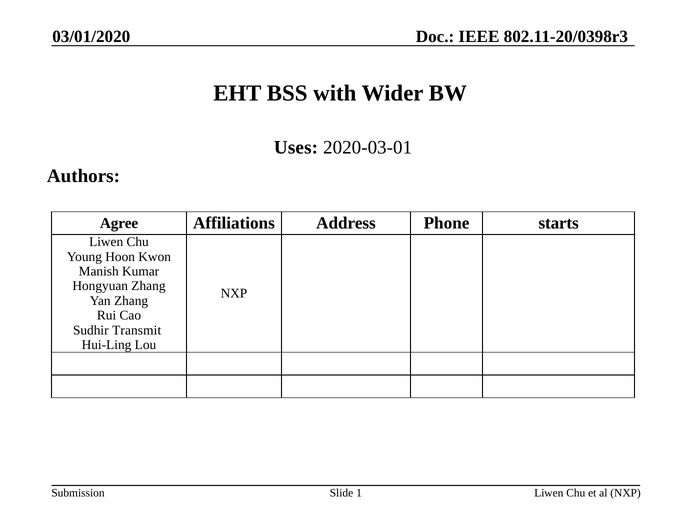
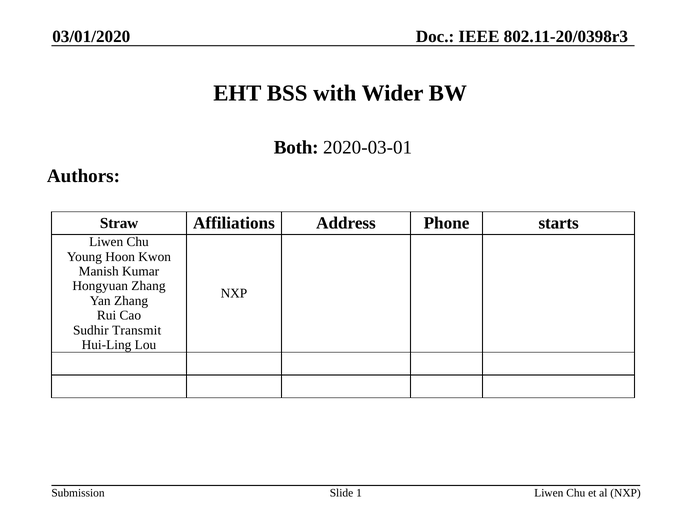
Uses: Uses -> Both
Agree: Agree -> Straw
